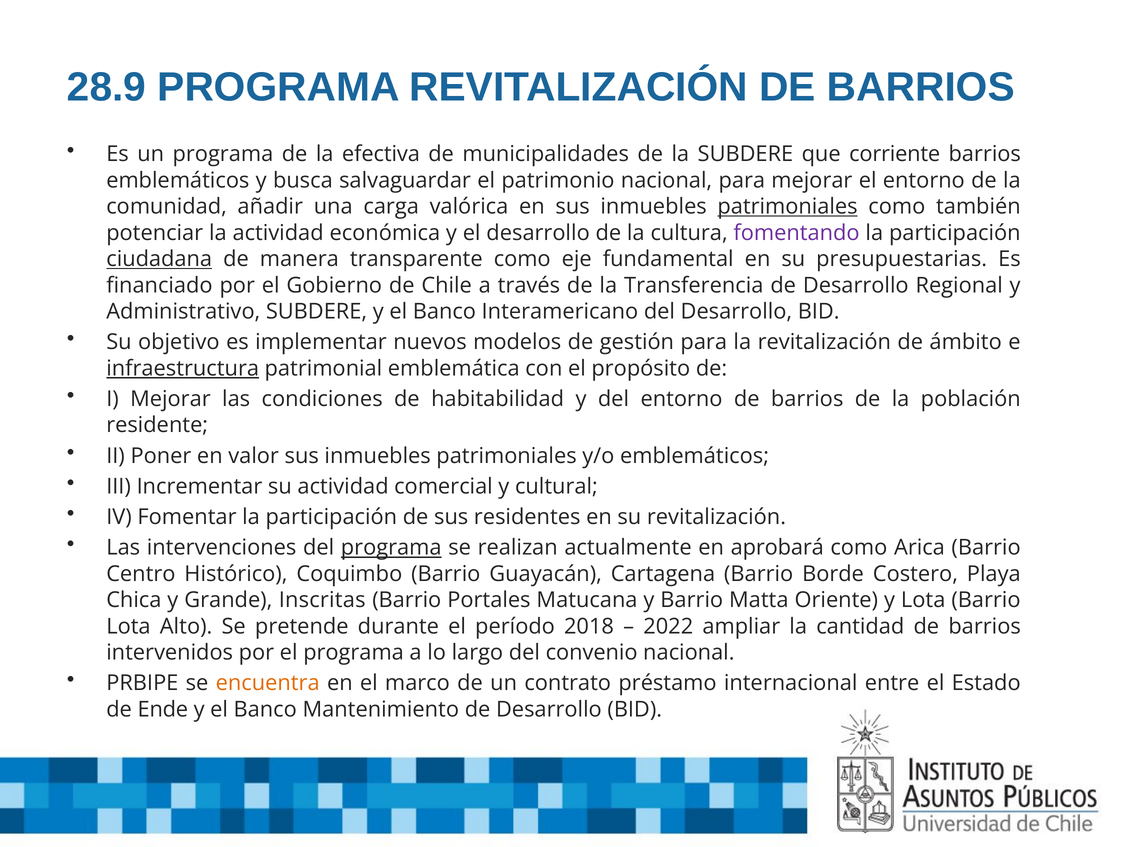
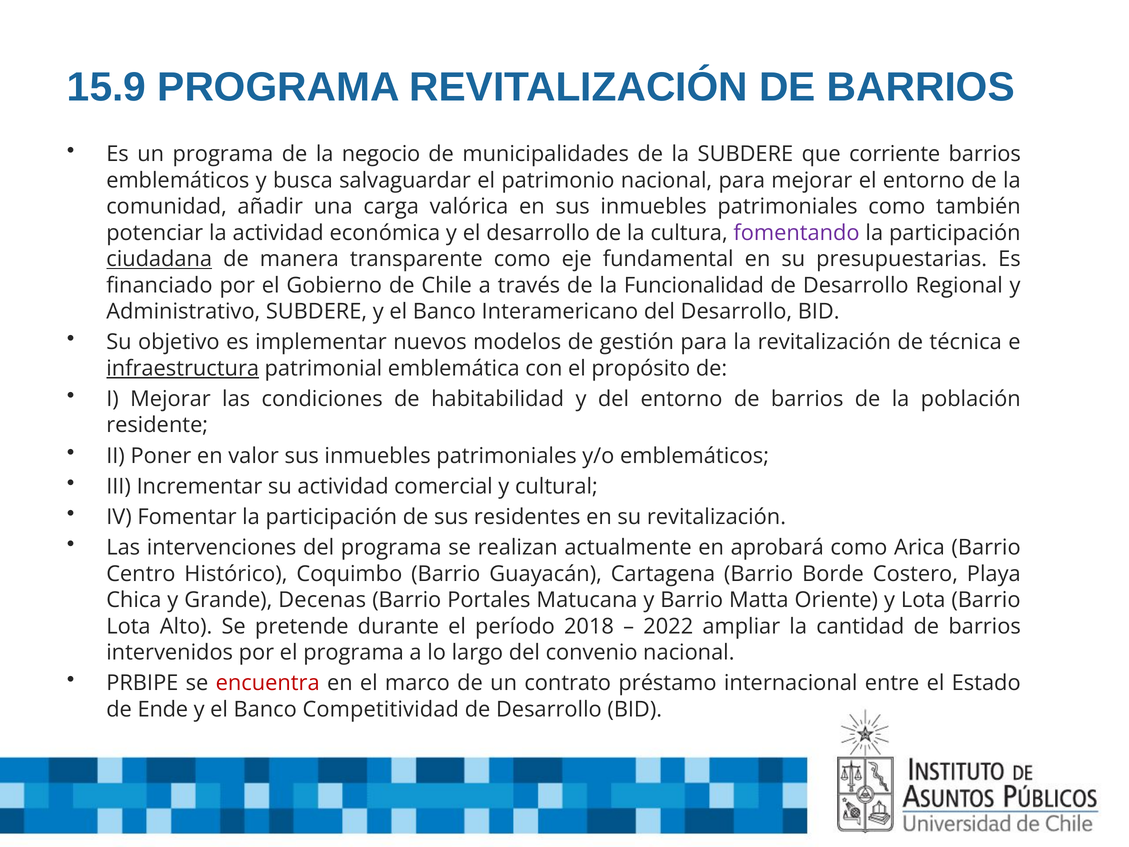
28.9: 28.9 -> 15.9
efectiva: efectiva -> negocio
patrimoniales at (788, 207) underline: present -> none
Transferencia: Transferencia -> Funcionalidad
ámbito: ámbito -> técnica
programa at (391, 548) underline: present -> none
Inscritas: Inscritas -> Decenas
encuentra colour: orange -> red
Mantenimiento: Mantenimiento -> Competitividad
